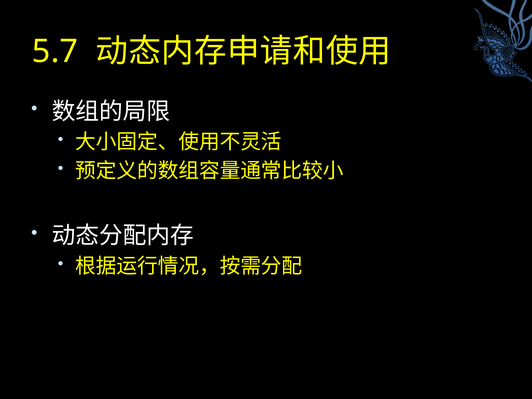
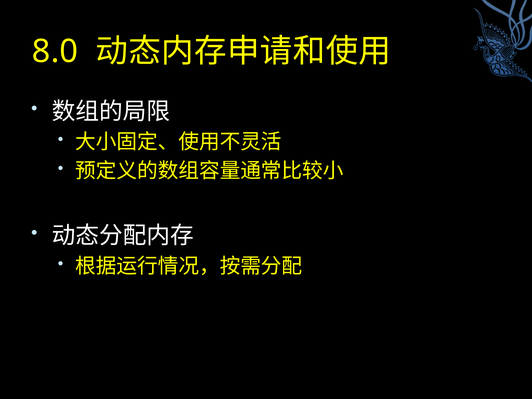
5.7: 5.7 -> 8.0
